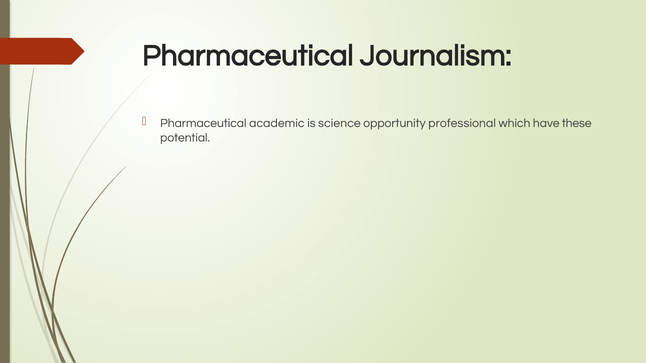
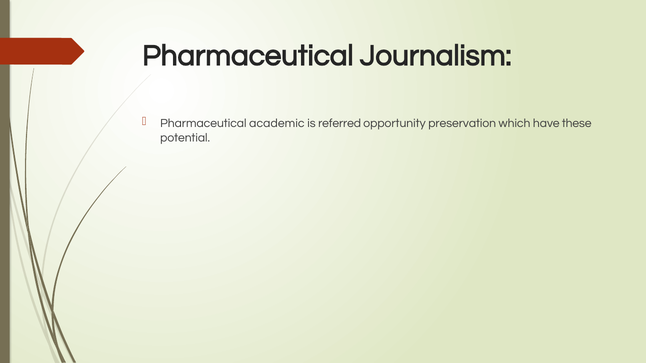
science: science -> referred
professional: professional -> preservation
